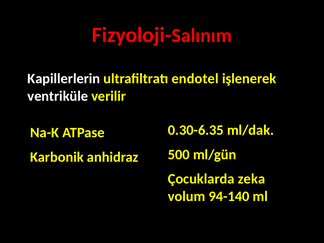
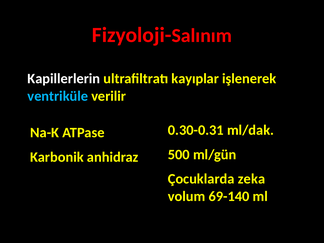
endotel: endotel -> kayıplar
ventriküle colour: white -> light blue
0.30-6.35: 0.30-6.35 -> 0.30-0.31
94-140: 94-140 -> 69-140
